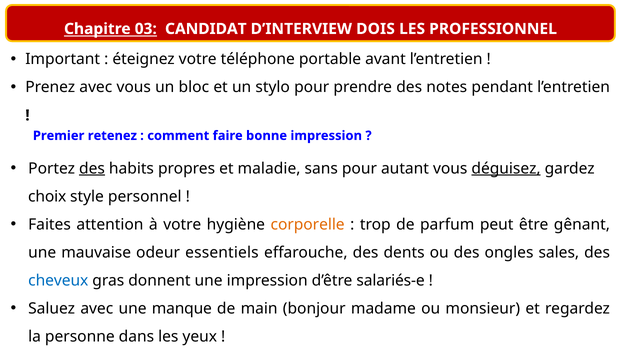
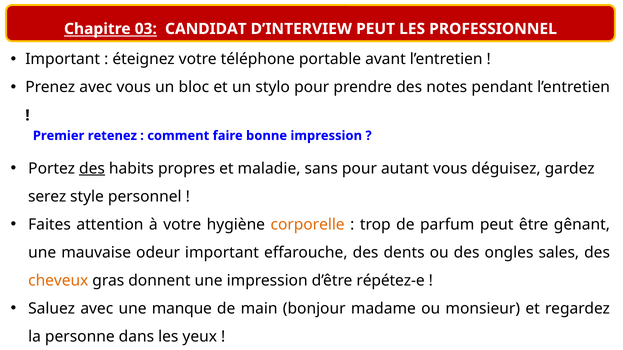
D’INTERVIEW DOIS: DOIS -> PEUT
déguisez underline: present -> none
choix: choix -> serez
odeur essentiels: essentiels -> important
cheveux colour: blue -> orange
salariés-e: salariés-e -> répétez-e
